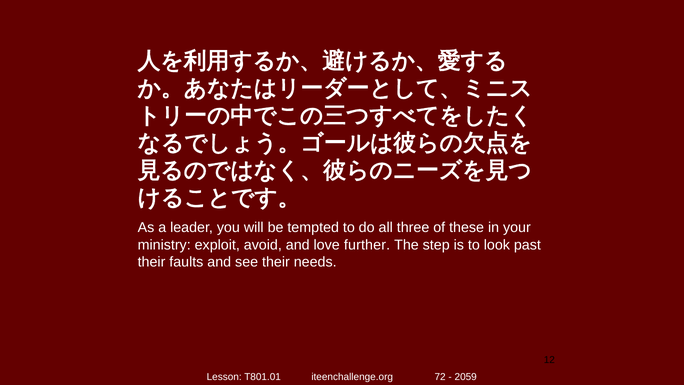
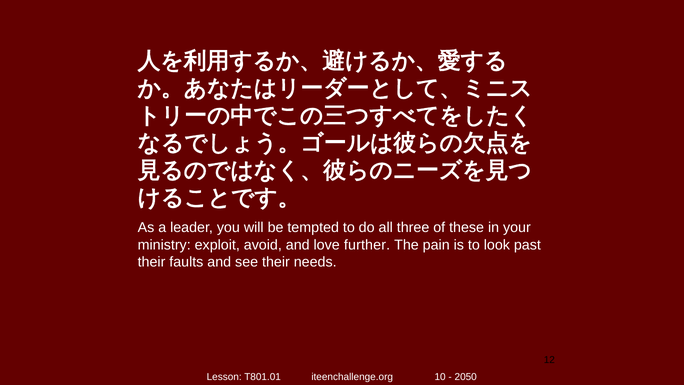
step: step -> pain
72: 72 -> 10
2059: 2059 -> 2050
